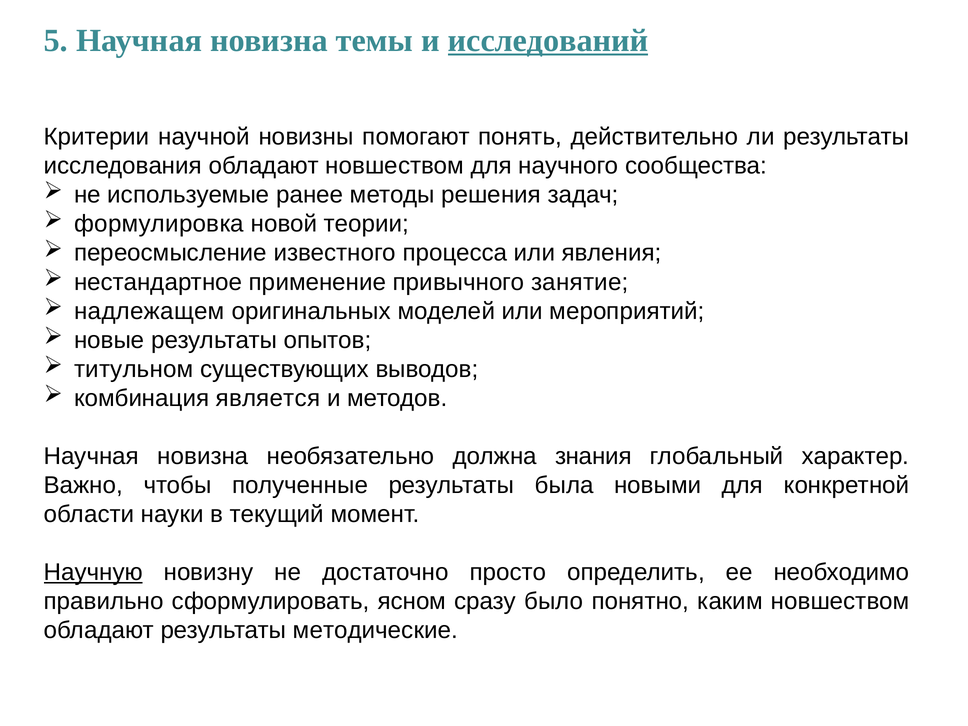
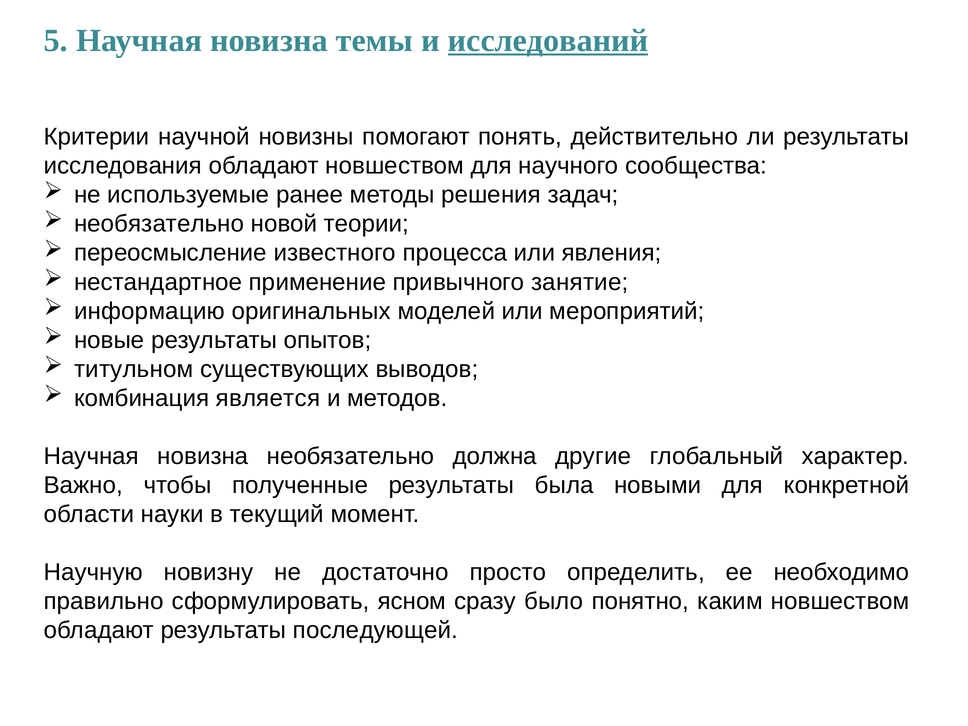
формулировка at (159, 224): формулировка -> необязательно
надлежащем: надлежащем -> информацию
знания: знания -> другие
Научную underline: present -> none
методические: методические -> последующей
